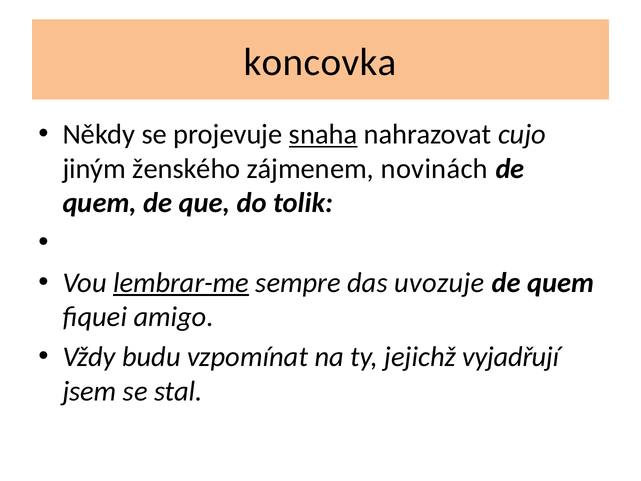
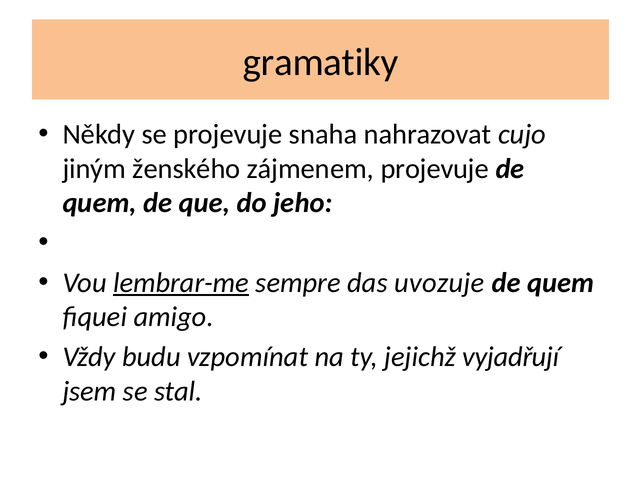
koncovka: koncovka -> gramatiky
snaha underline: present -> none
zájmenem novinách: novinách -> projevuje
tolik: tolik -> jeho
